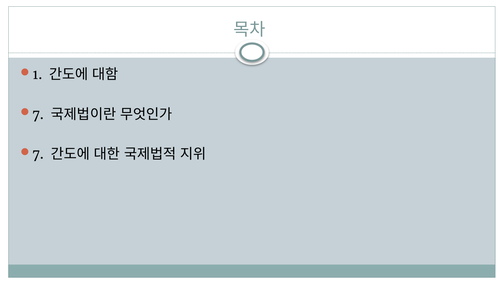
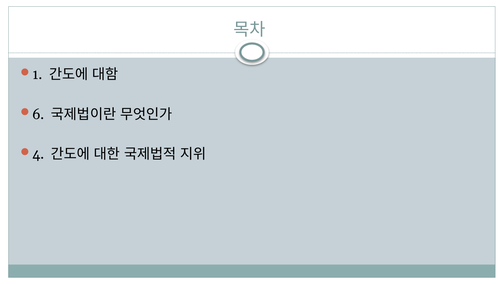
7 at (38, 114): 7 -> 6
7 at (38, 154): 7 -> 4
